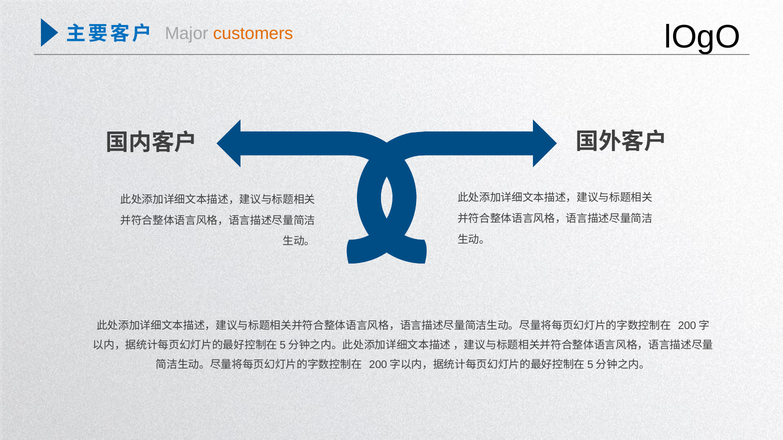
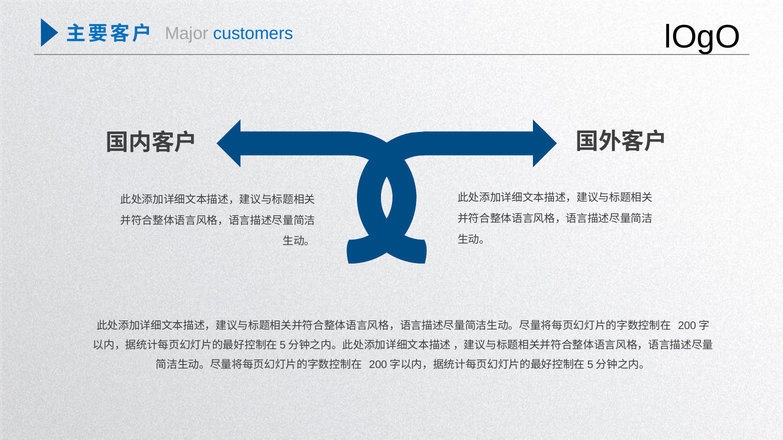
customers colour: orange -> blue
